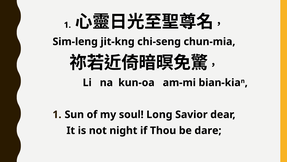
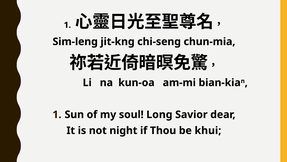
dare: dare -> khui
